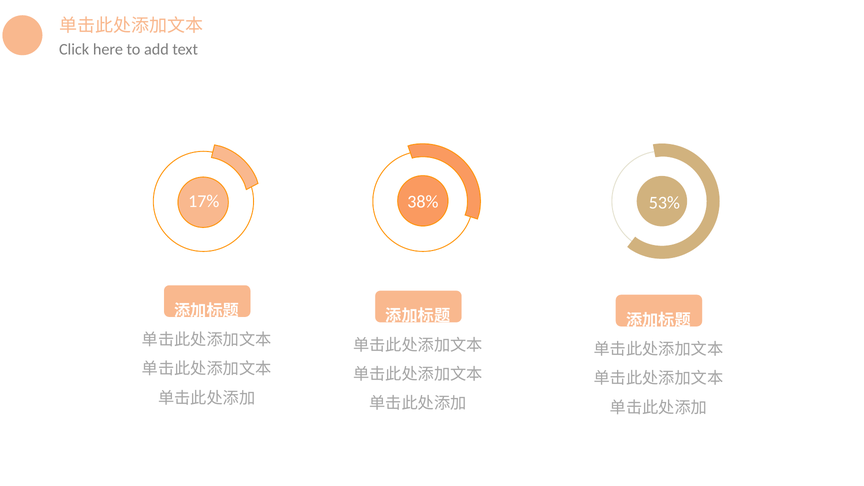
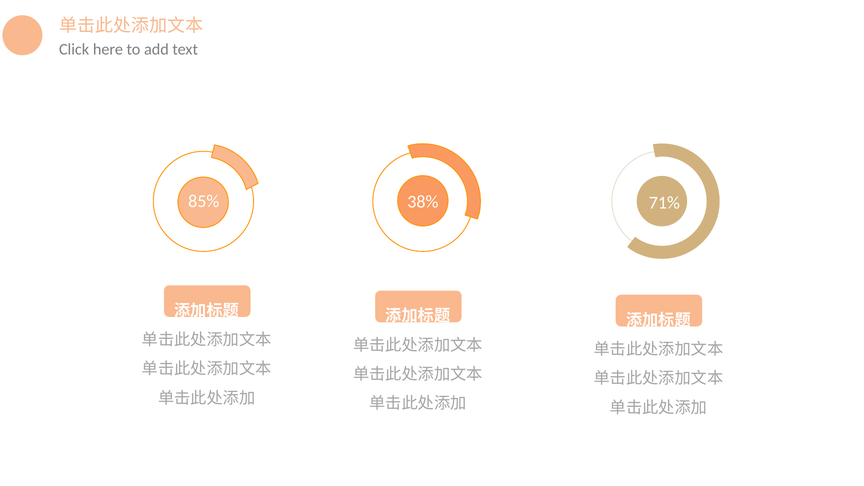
17%: 17% -> 85%
53%: 53% -> 71%
